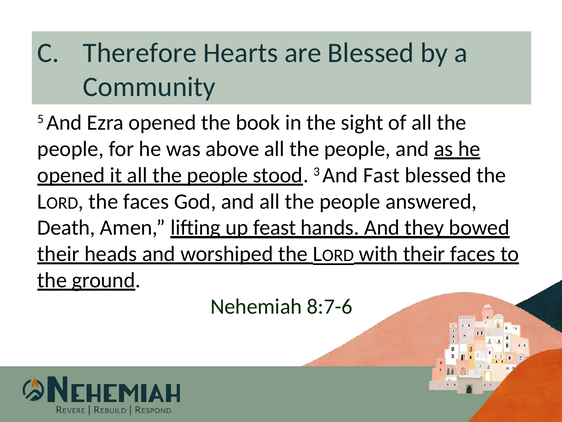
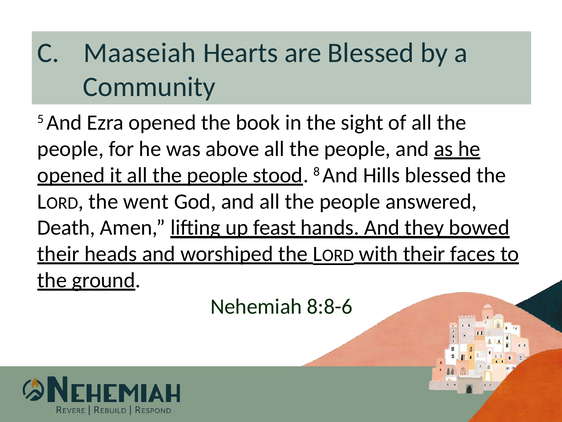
Therefore: Therefore -> Maaseiah
3: 3 -> 8
Fast: Fast -> Hills
the faces: faces -> went
8:7-6: 8:7-6 -> 8:8-6
